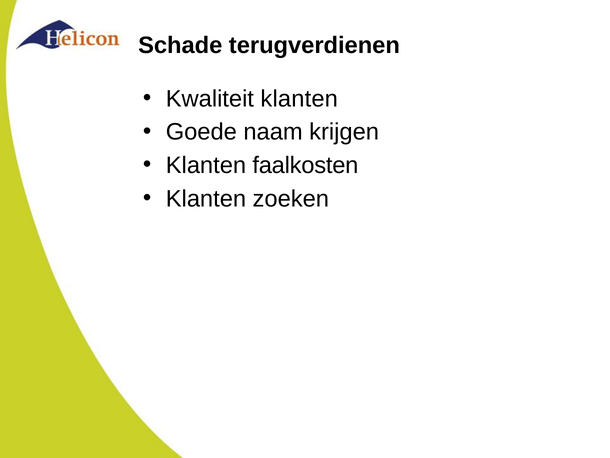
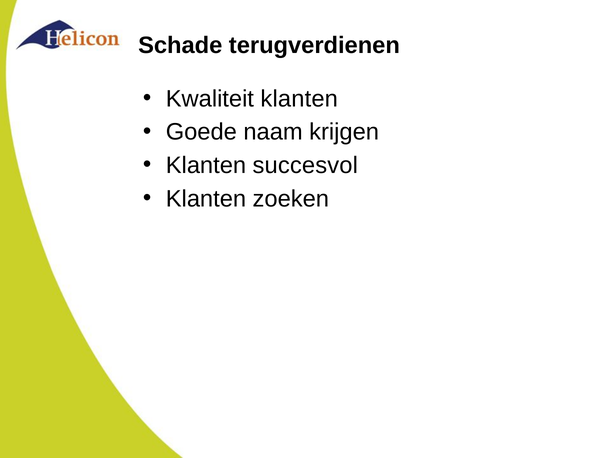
faalkosten: faalkosten -> succesvol
